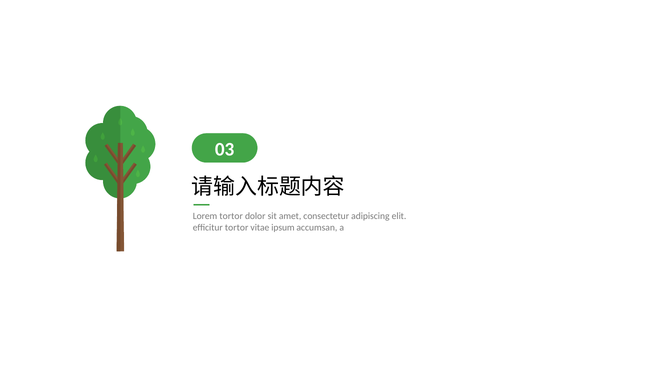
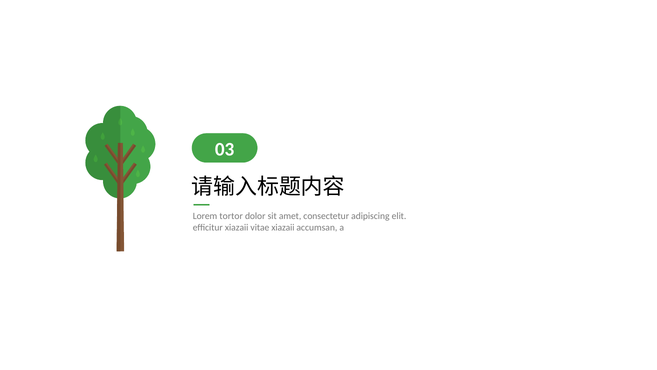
efficitur tortor: tortor -> xiazaii
vitae ipsum: ipsum -> xiazaii
